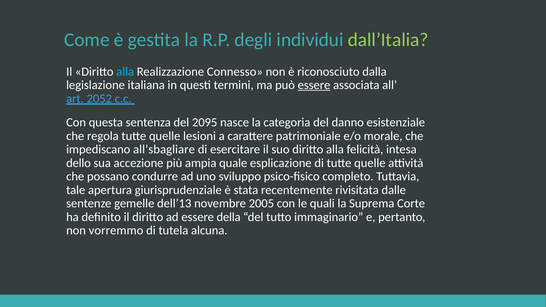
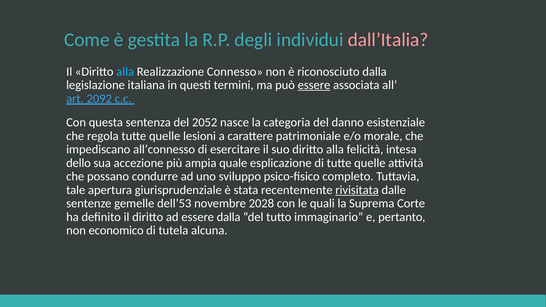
dall’Italia colour: light green -> pink
2052: 2052 -> 2092
2095: 2095 -> 2052
all’sbagliare: all’sbagliare -> all’connesso
rivisitata underline: none -> present
dell’13: dell’13 -> dell’53
2005: 2005 -> 2028
essere della: della -> dalla
vorremmo: vorremmo -> economico
